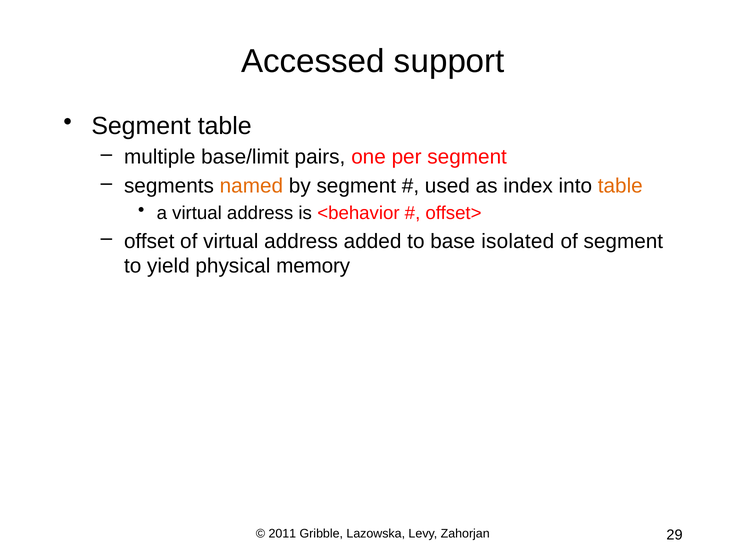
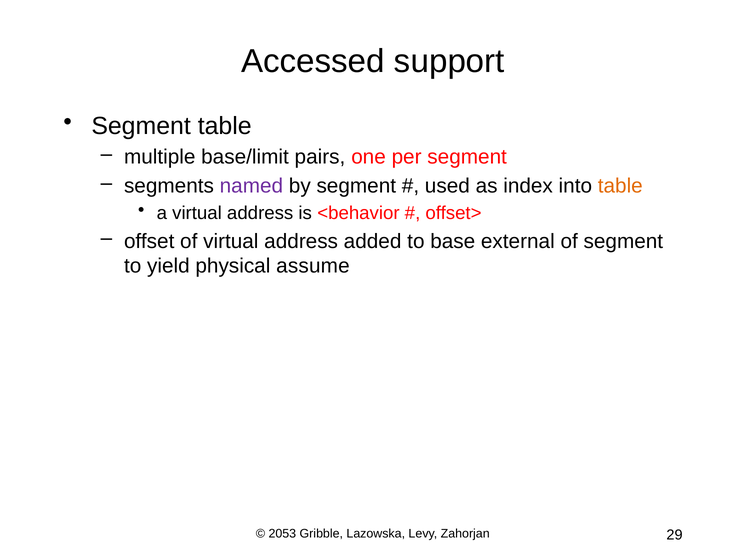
named colour: orange -> purple
isolated: isolated -> external
memory: memory -> assume
2011: 2011 -> 2053
